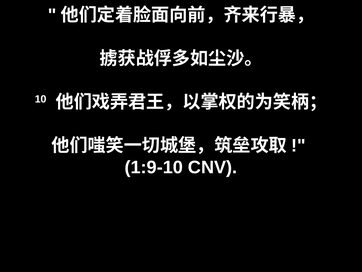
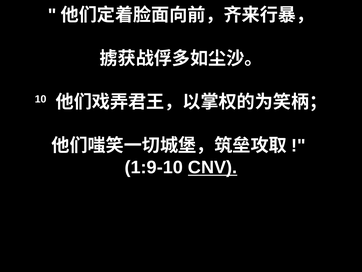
CNV underline: none -> present
